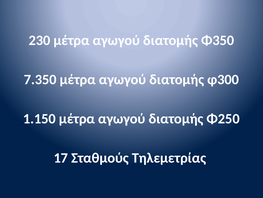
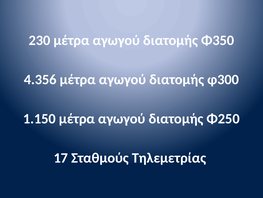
7.350: 7.350 -> 4.356
